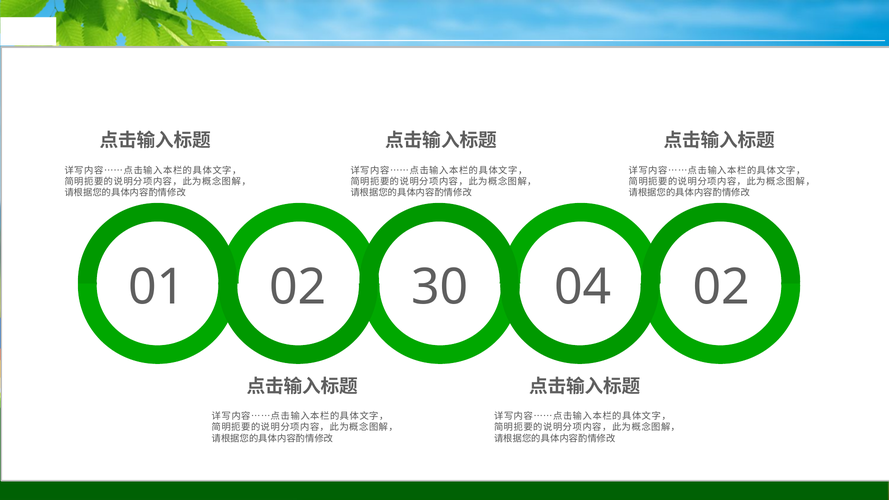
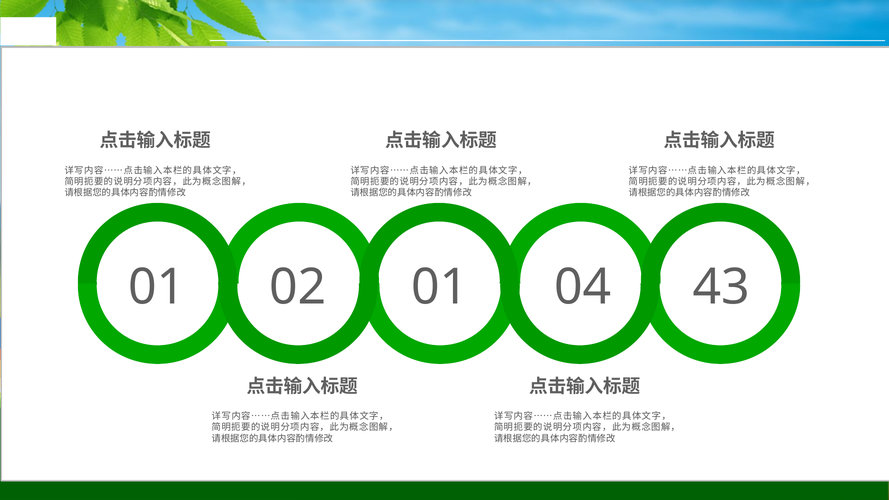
02 30: 30 -> 01
04 02: 02 -> 43
